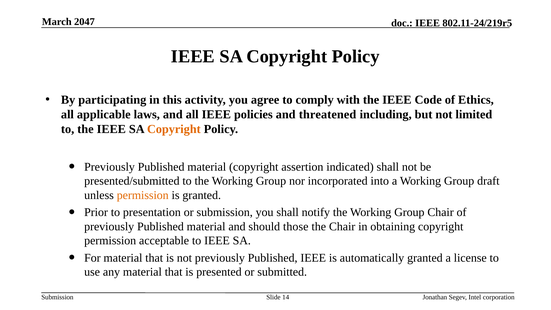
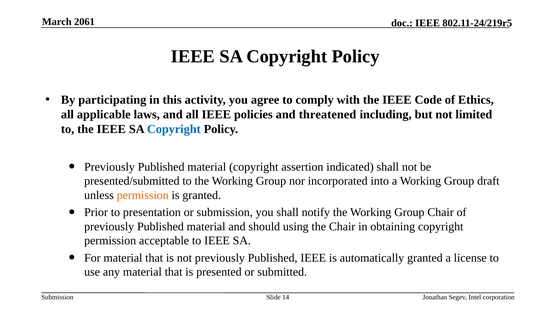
2047: 2047 -> 2061
Copyright at (174, 129) colour: orange -> blue
those: those -> using
